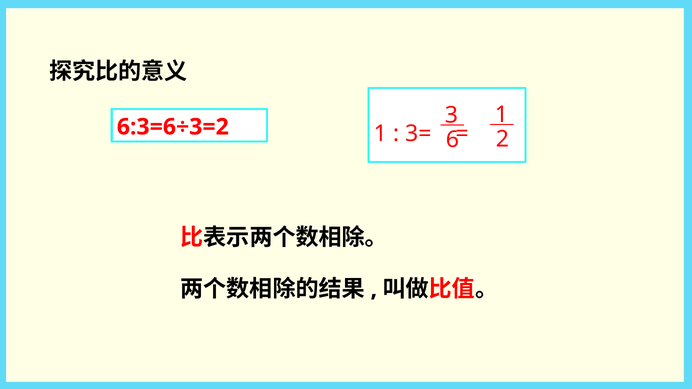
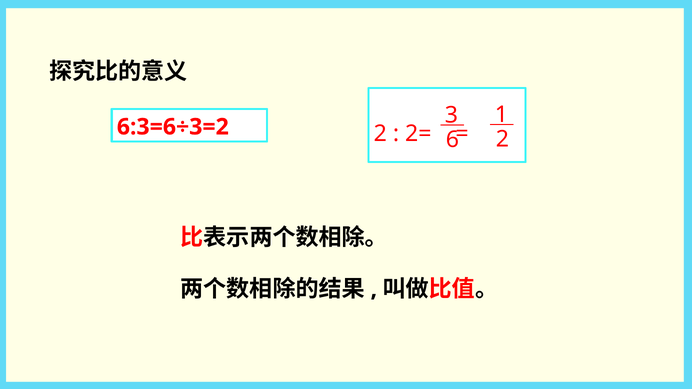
6:3=6÷3=2 1: 1 -> 2
3=: 3= -> 2=
